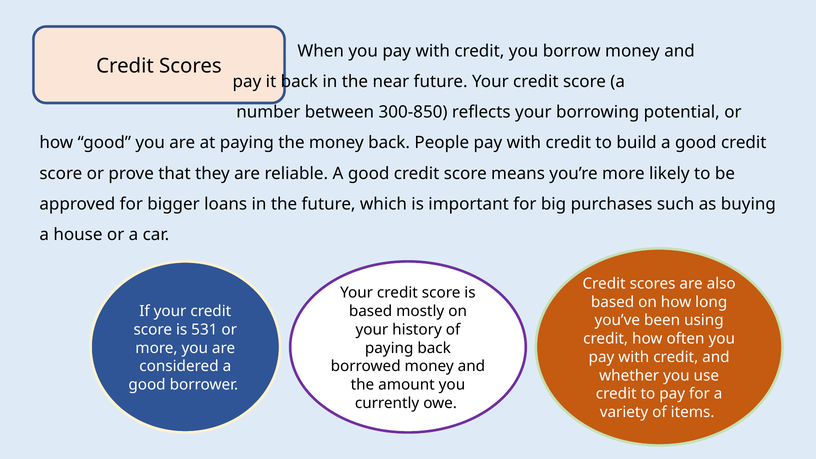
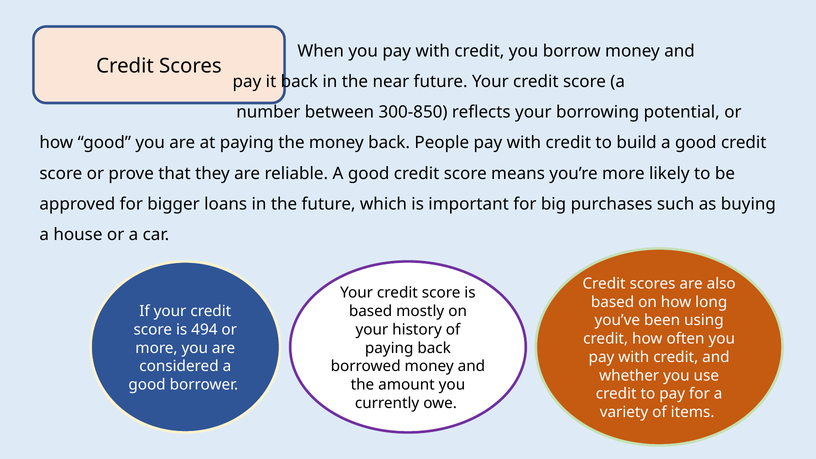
531: 531 -> 494
